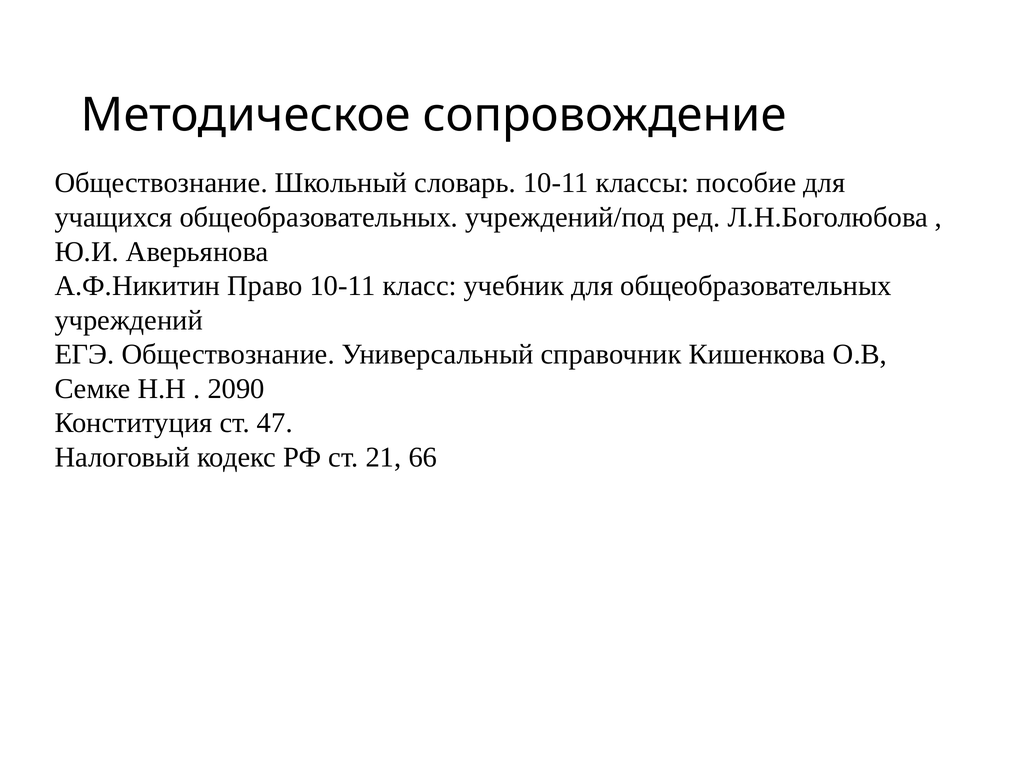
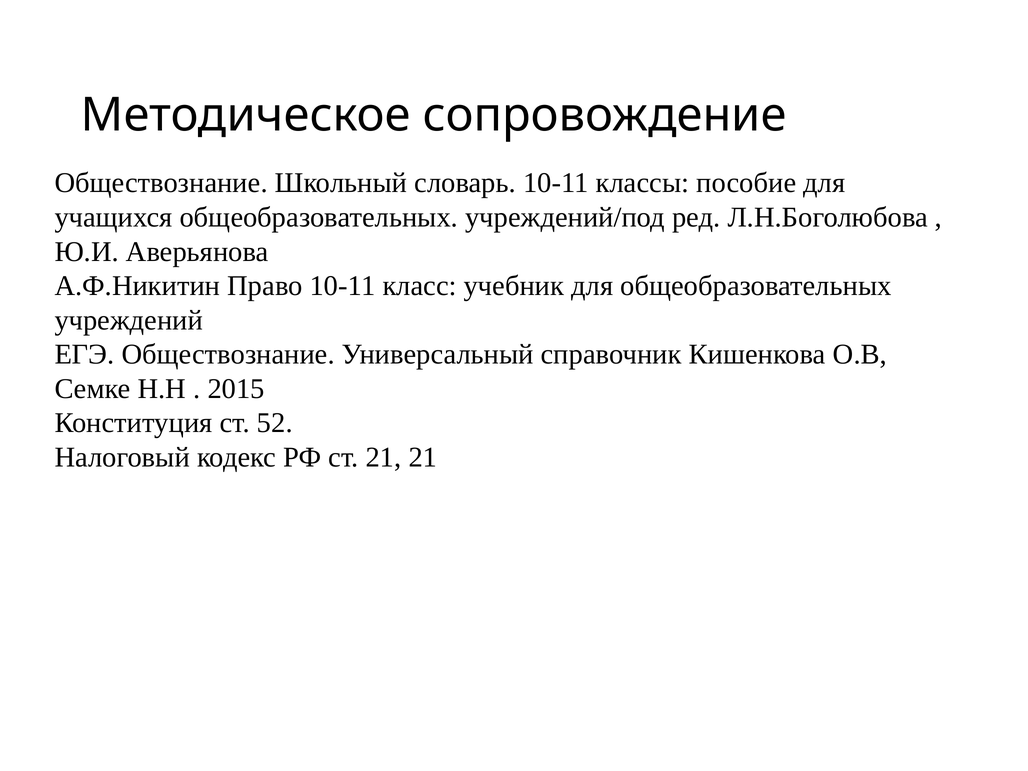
2090: 2090 -> 2015
47: 47 -> 52
21 66: 66 -> 21
